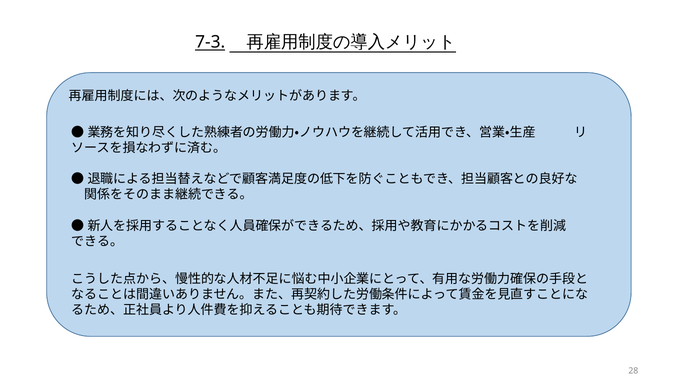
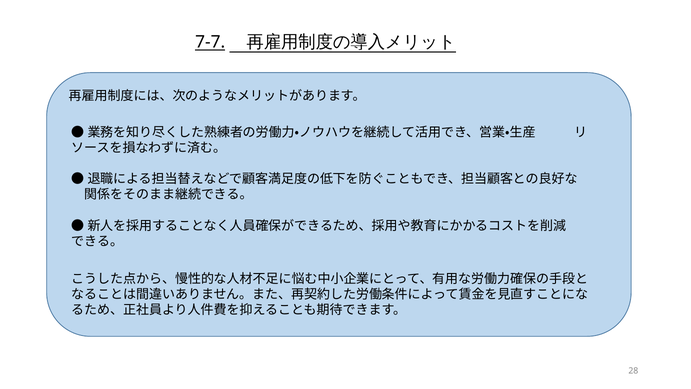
7-3: 7-3 -> 7-7
